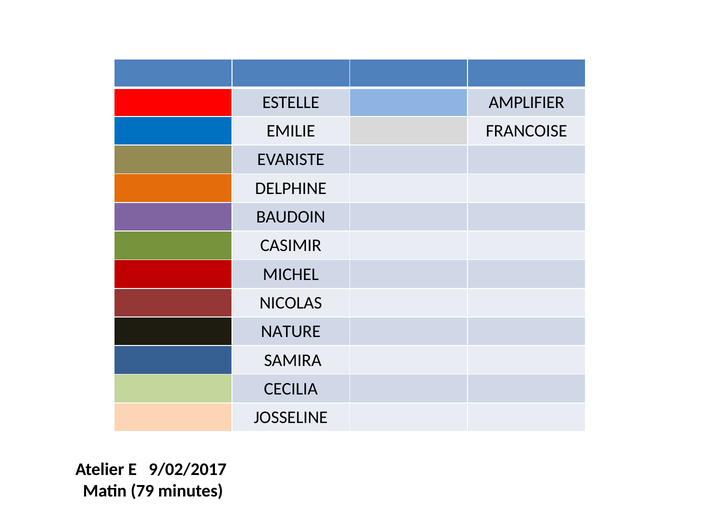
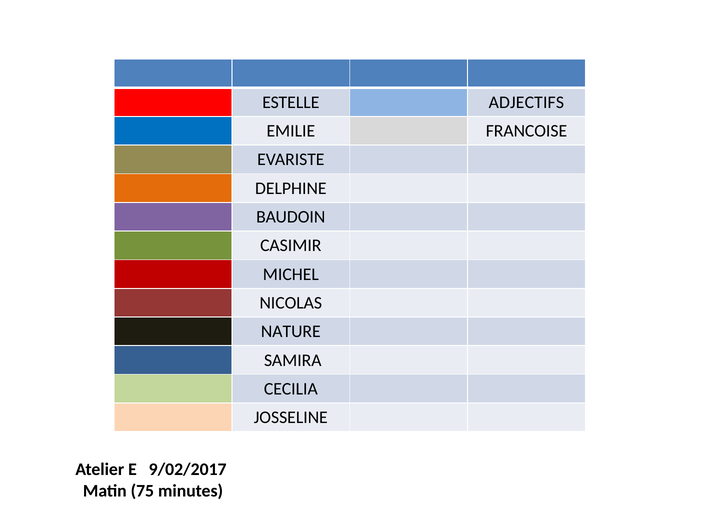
AMPLIFIER: AMPLIFIER -> ADJECTIFS
79: 79 -> 75
